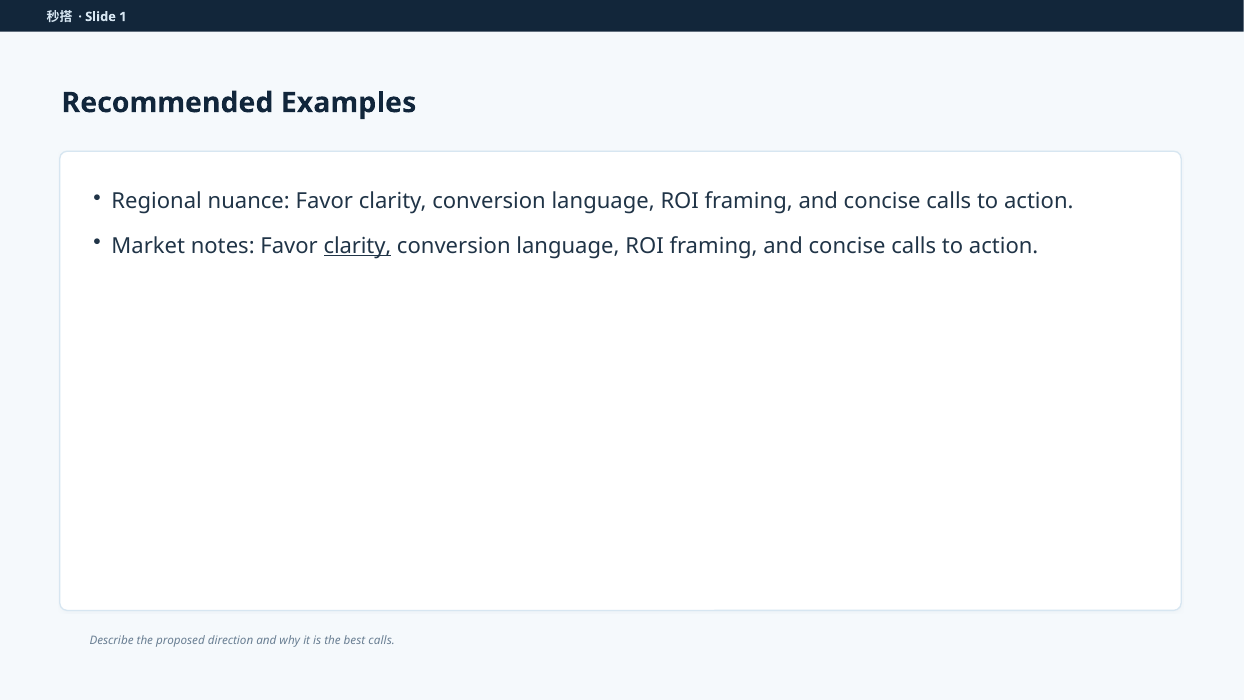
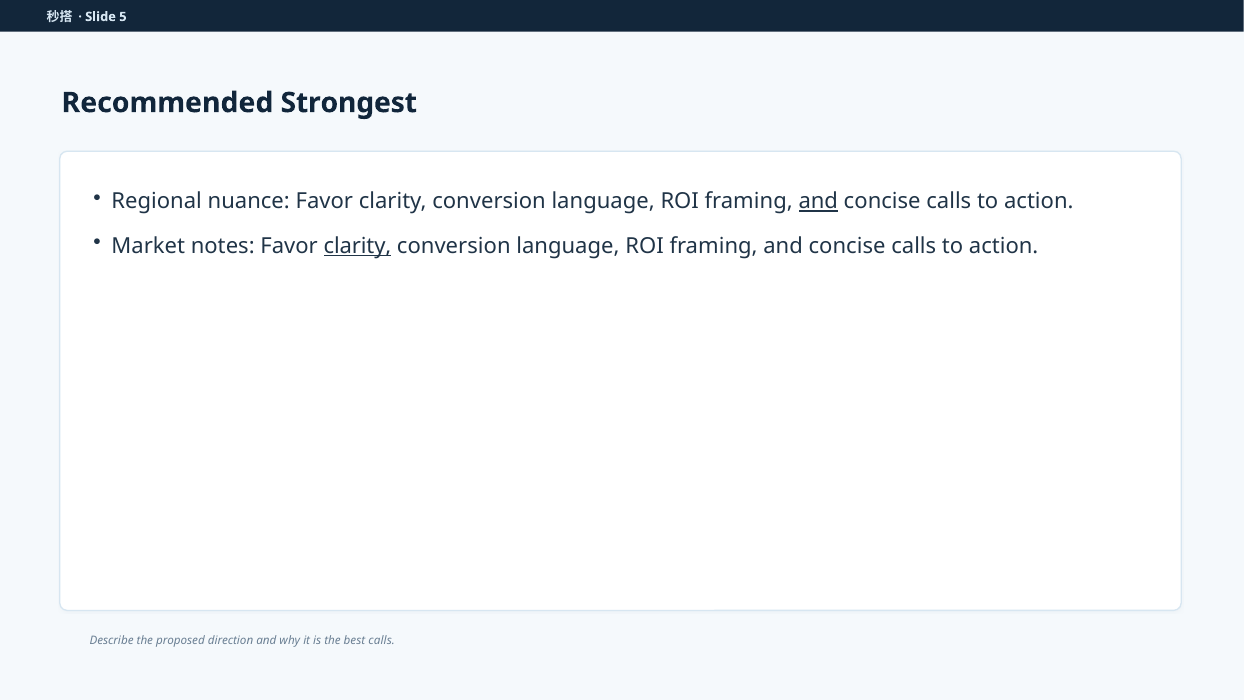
1: 1 -> 5
Examples: Examples -> Strongest
and at (818, 201) underline: none -> present
